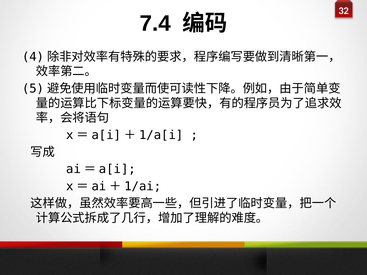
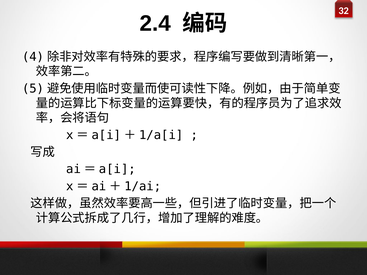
7.4: 7.4 -> 2.4
